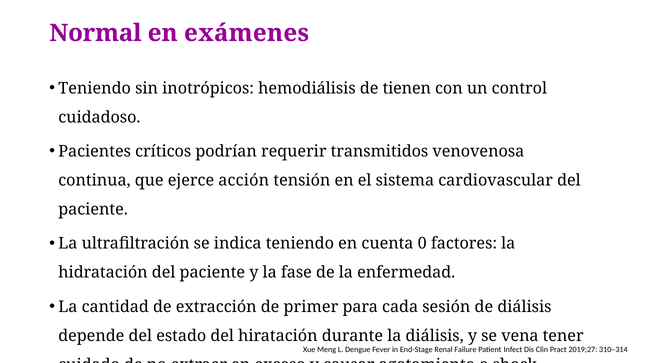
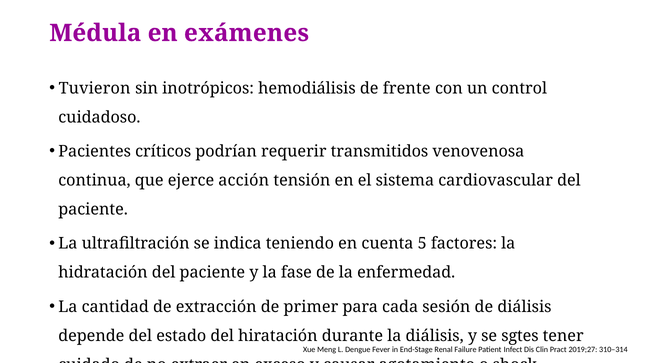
Normal: Normal -> Médula
Teniendo at (95, 88): Teniendo -> Tuvieron
tienen: tienen -> frente
0: 0 -> 5
vena: vena -> sgtes
